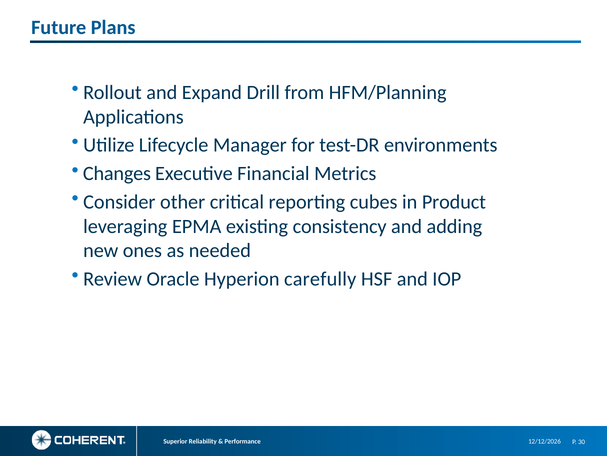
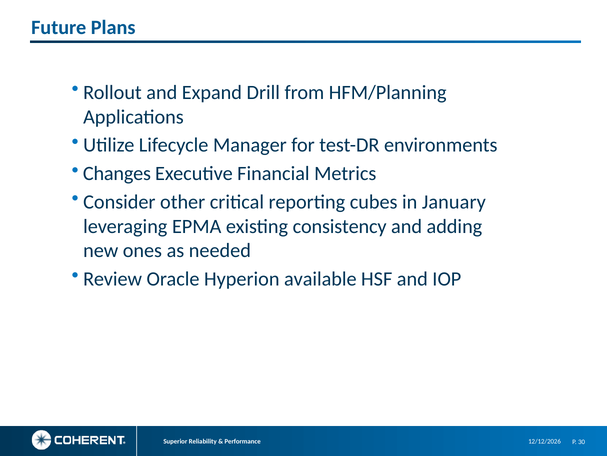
Product: Product -> January
carefully: carefully -> available
